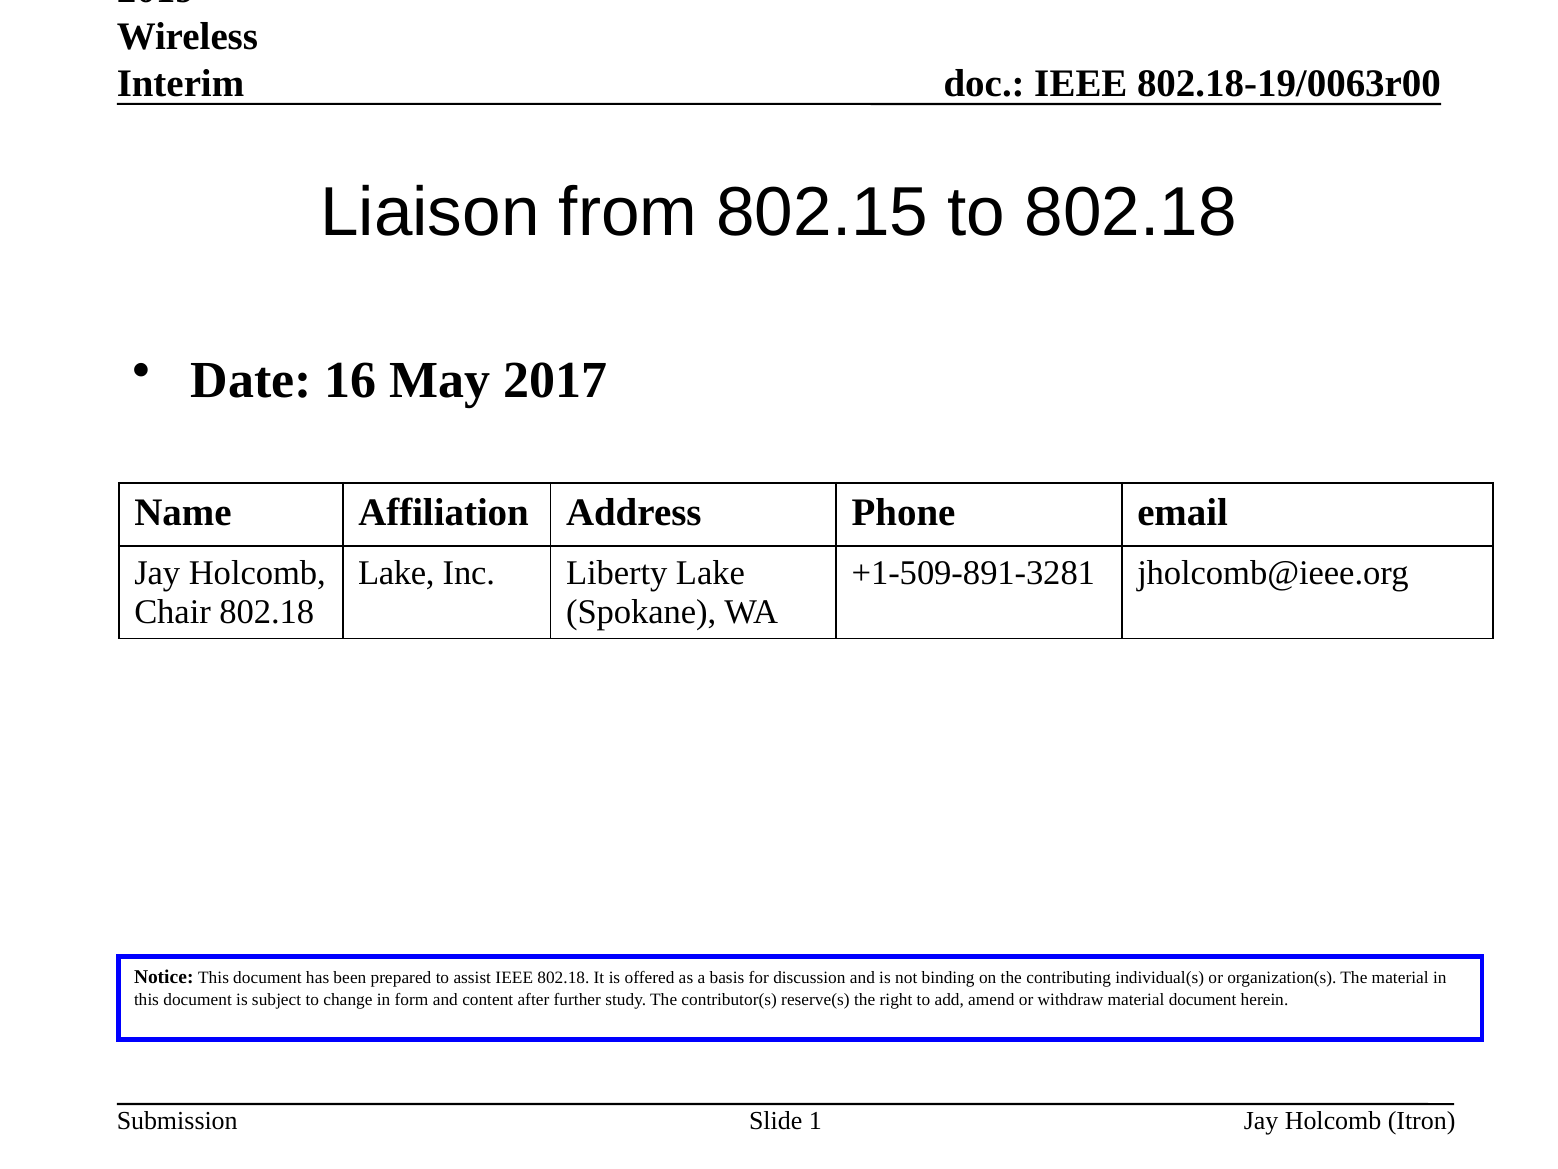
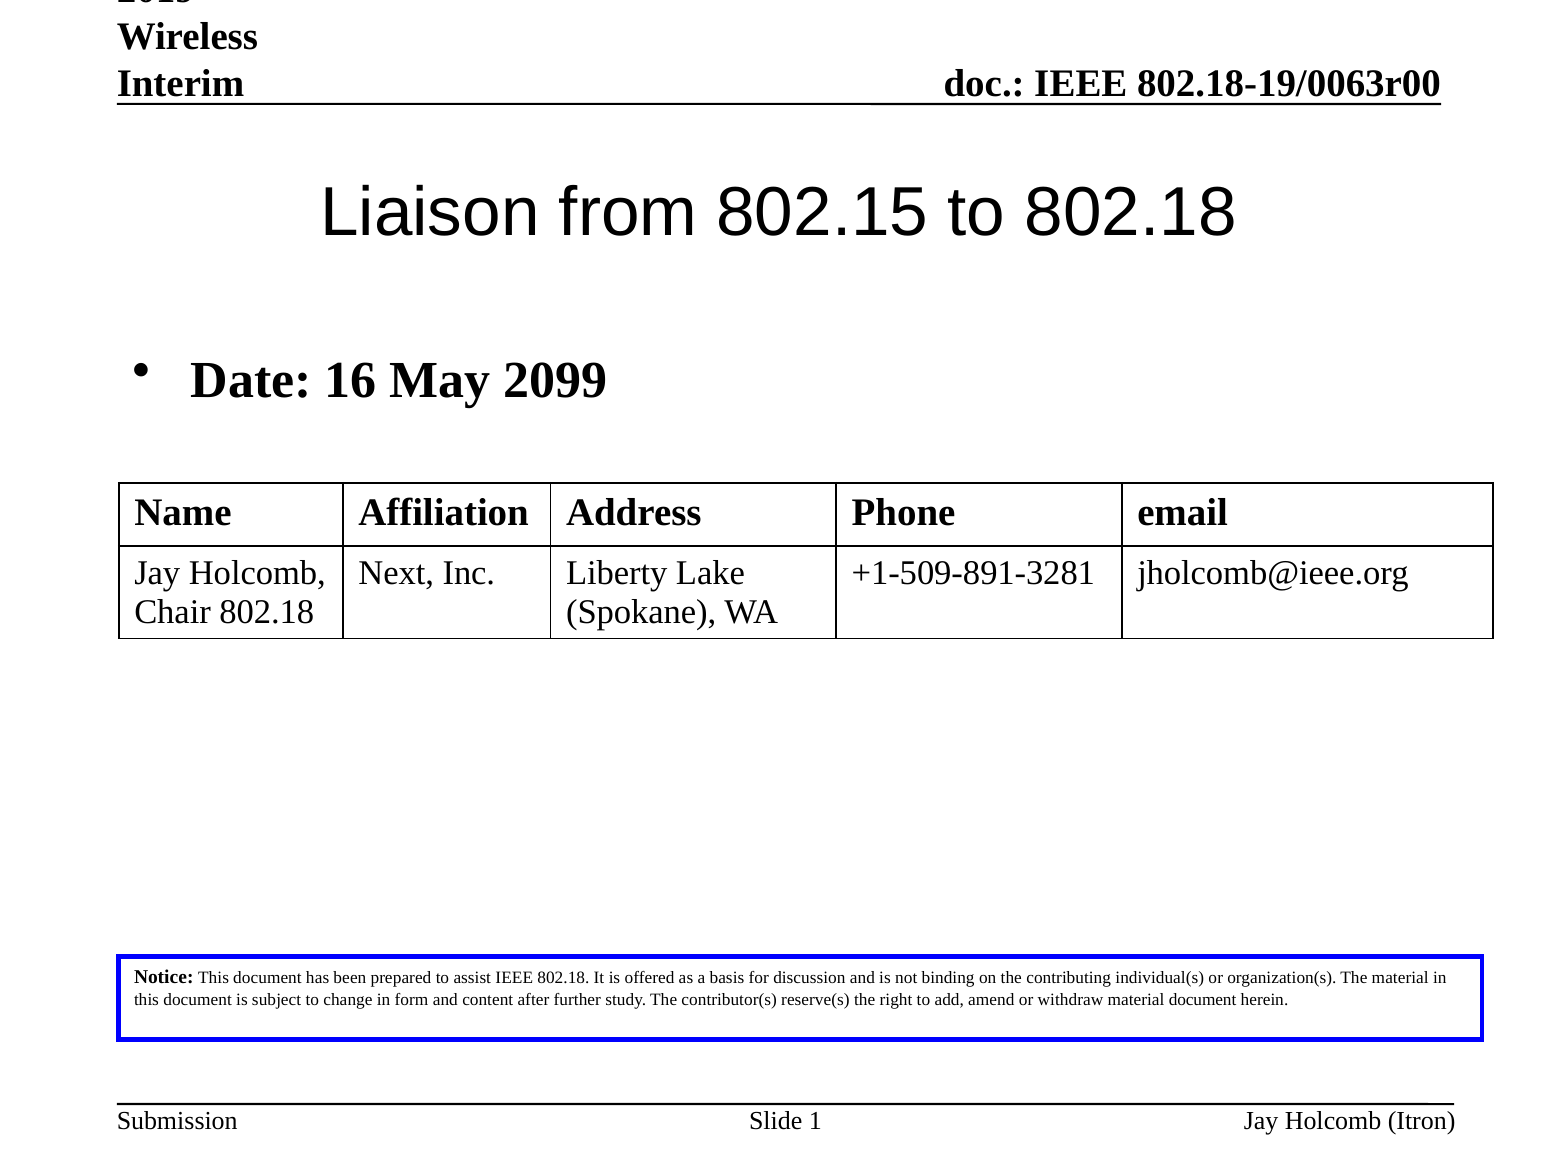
2017: 2017 -> 2099
Lake at (396, 573): Lake -> Next
